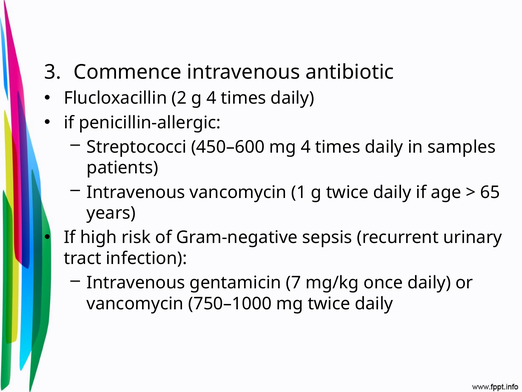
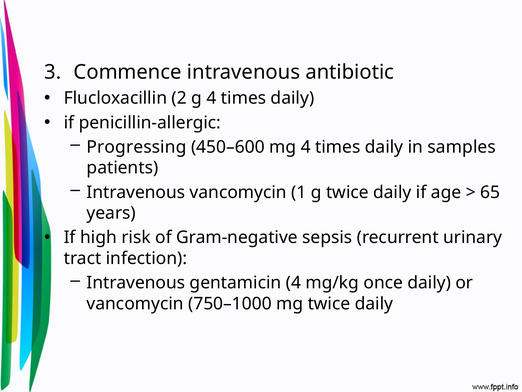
Streptococci: Streptococci -> Progressing
gentamicin 7: 7 -> 4
